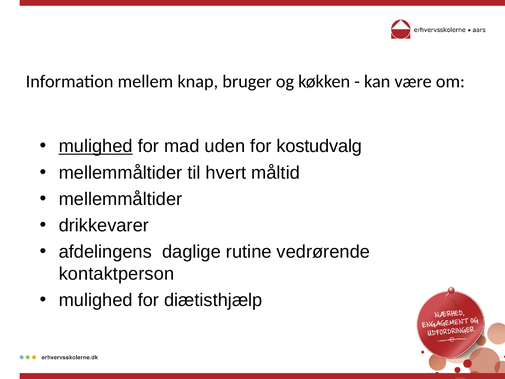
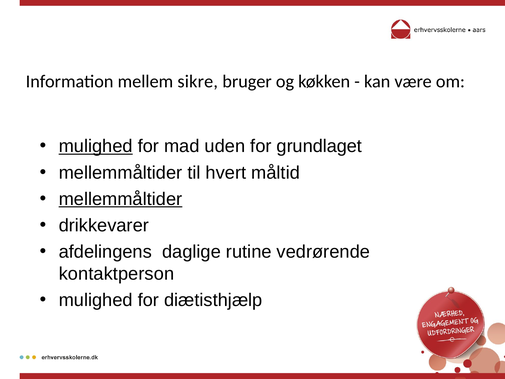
knap: knap -> sikre
kostudvalg: kostudvalg -> grundlaget
mellemmåltider at (120, 199) underline: none -> present
